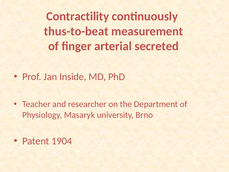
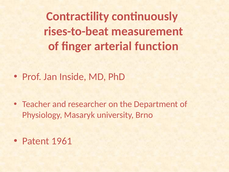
thus-to-beat: thus-to-beat -> rises-to-beat
secreted: secreted -> function
1904: 1904 -> 1961
